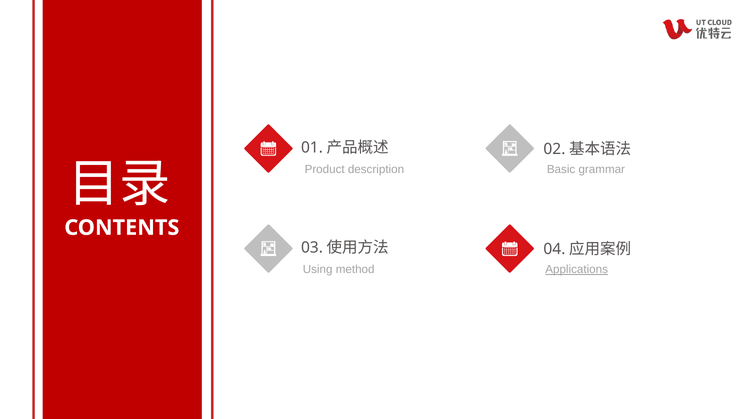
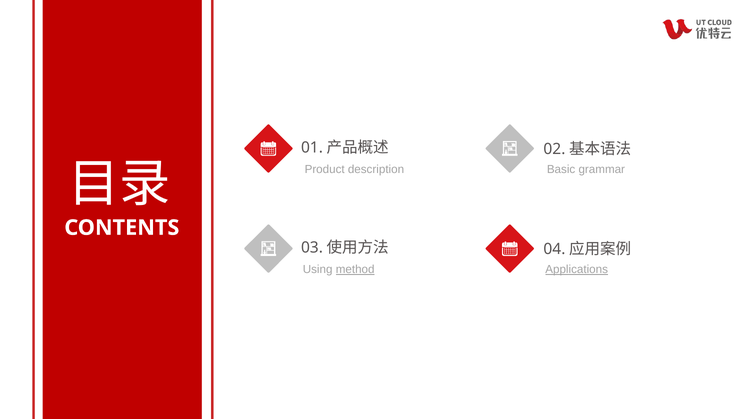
method underline: none -> present
